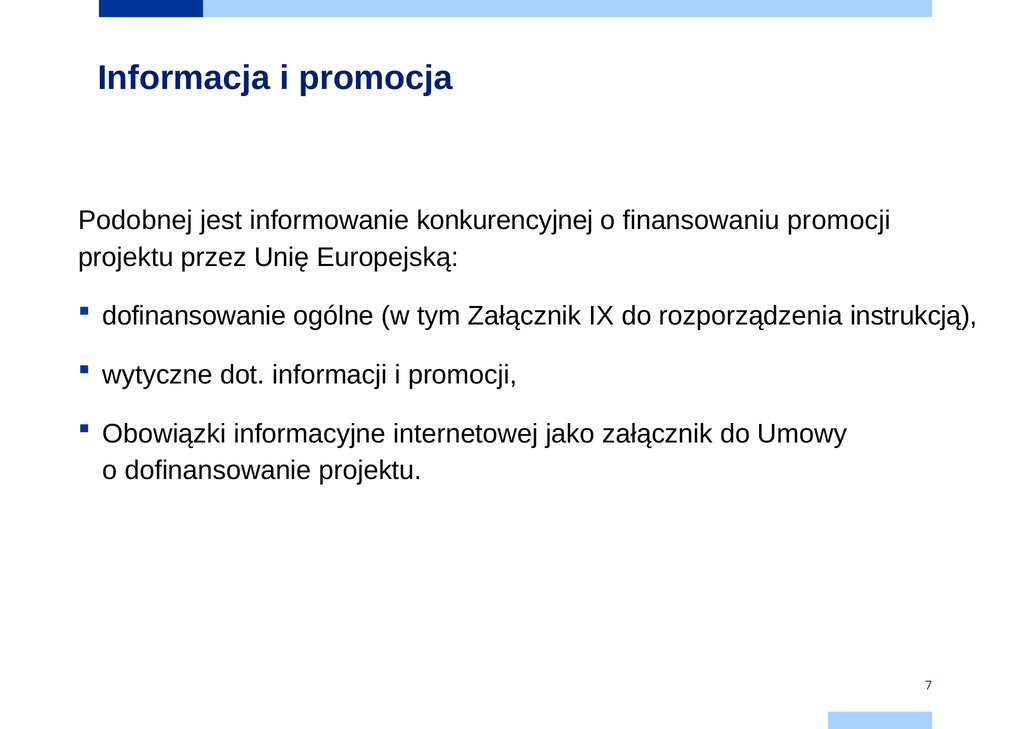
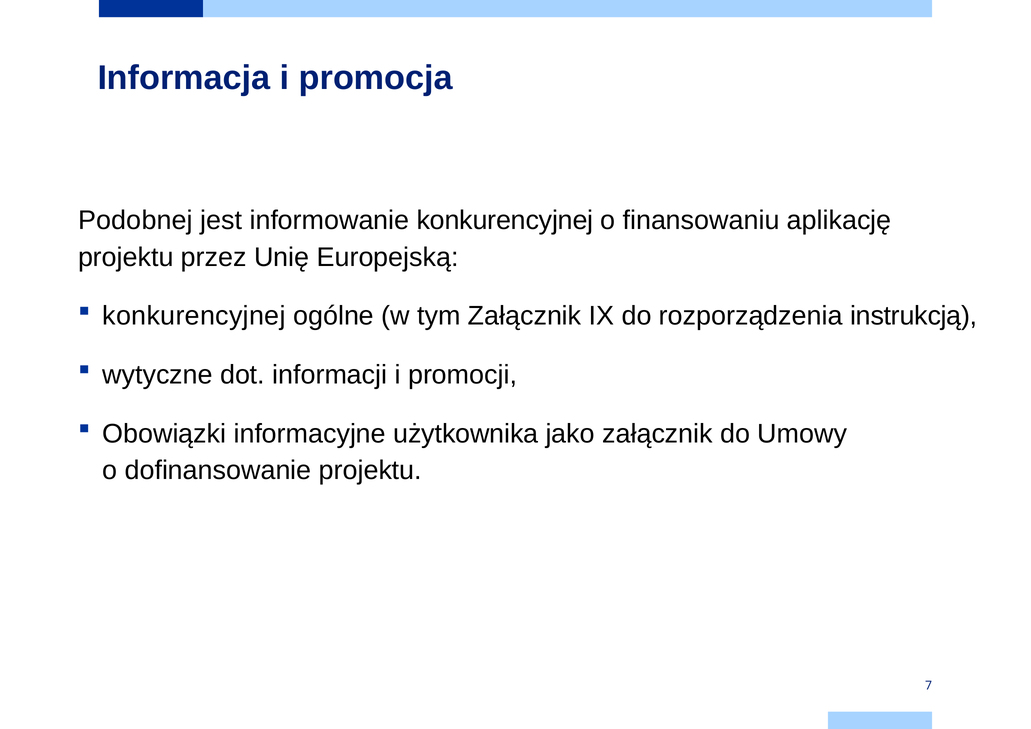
finansowaniu promocji: promocji -> aplikację
dofinansowanie at (194, 316): dofinansowanie -> konkurencyjnej
internetowej: internetowej -> użytkownika
